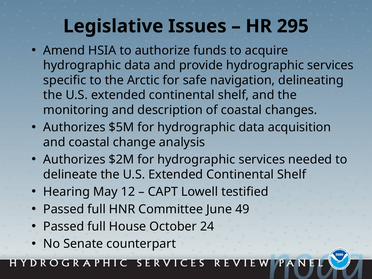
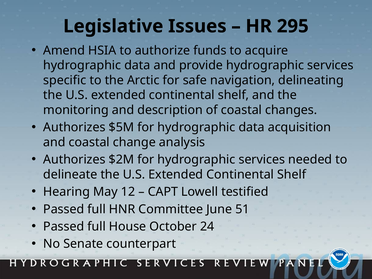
49: 49 -> 51
